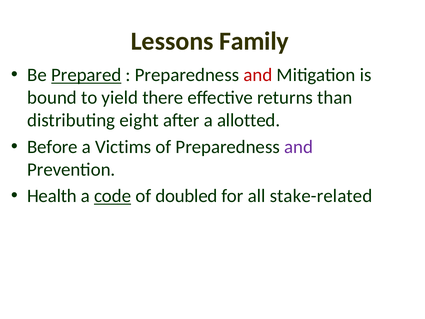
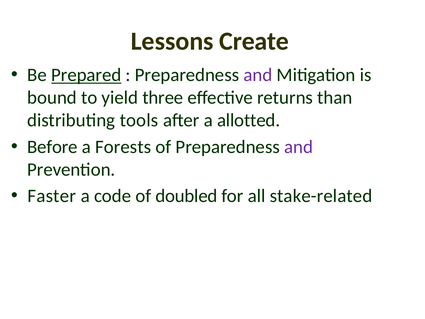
Family: Family -> Create
and at (258, 75) colour: red -> purple
there: there -> three
eight: eight -> tools
Victims: Victims -> Forests
Health: Health -> Faster
code underline: present -> none
